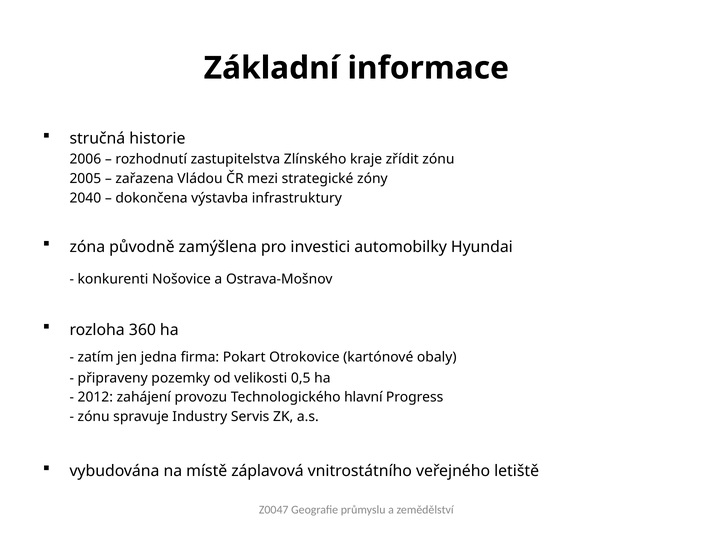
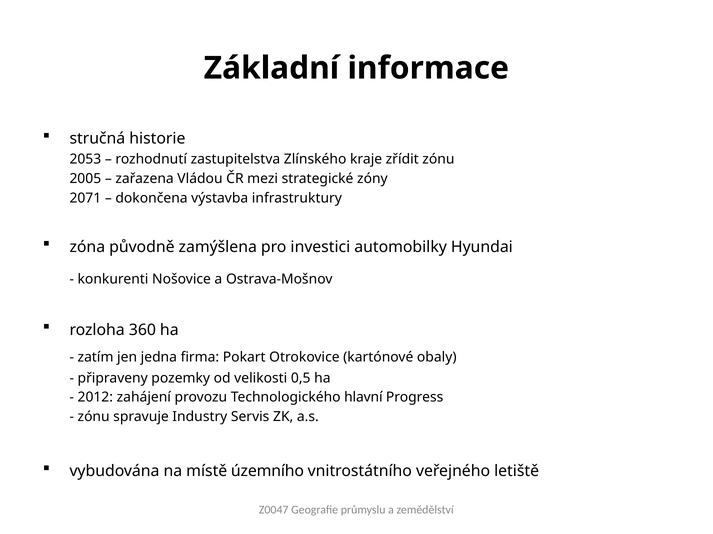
2006: 2006 -> 2053
2040: 2040 -> 2071
záplavová: záplavová -> územního
